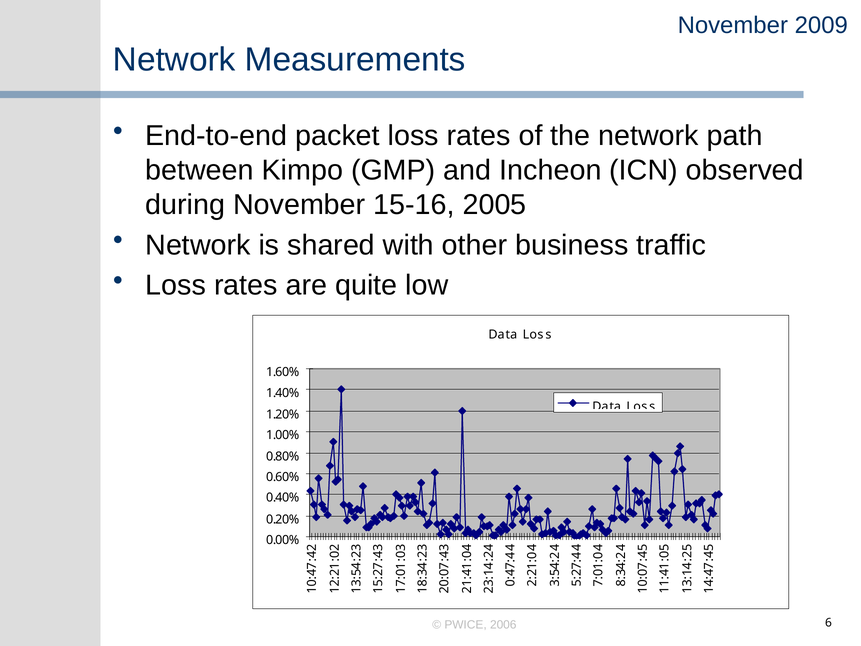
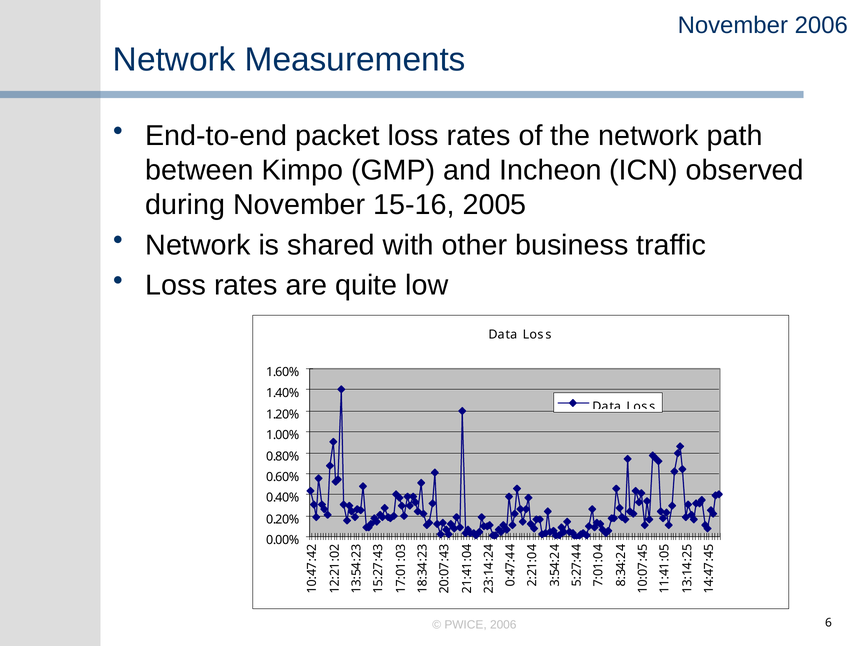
November 2009: 2009 -> 2006
